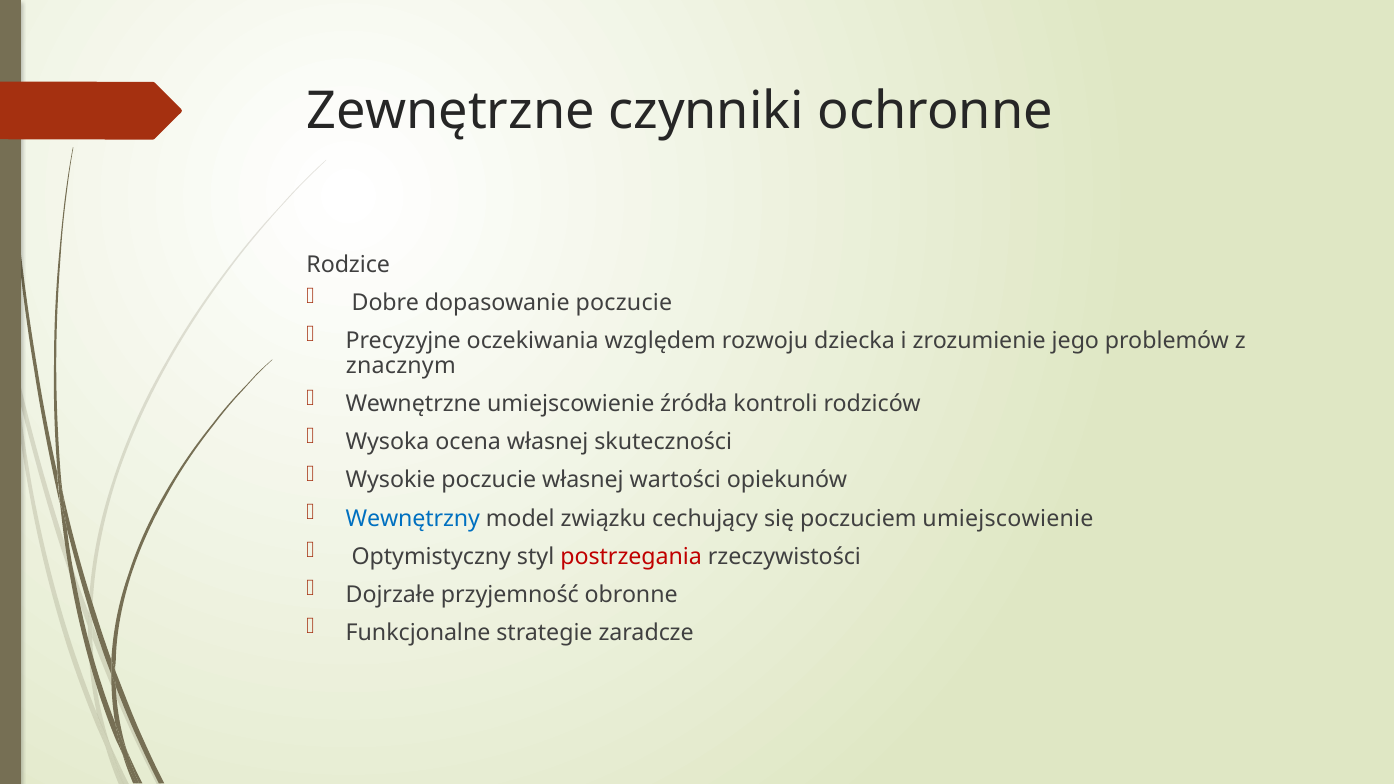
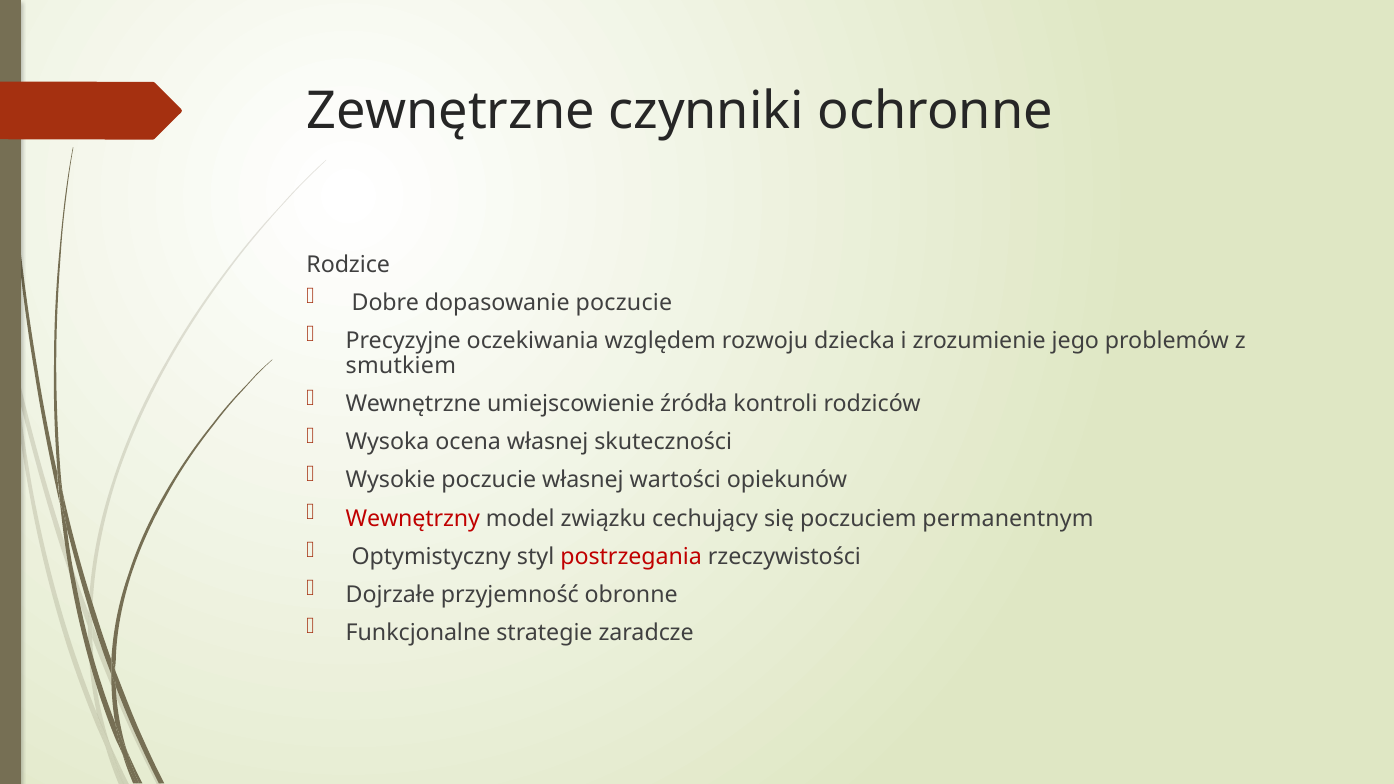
znacznym: znacznym -> smutkiem
Wewnętrzny colour: blue -> red
poczuciem umiejscowienie: umiejscowienie -> permanentnym
